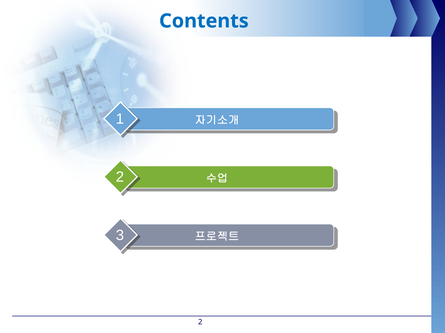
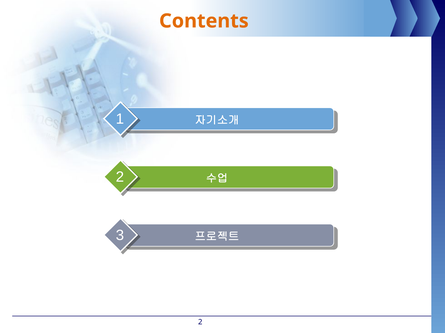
Contents colour: blue -> orange
